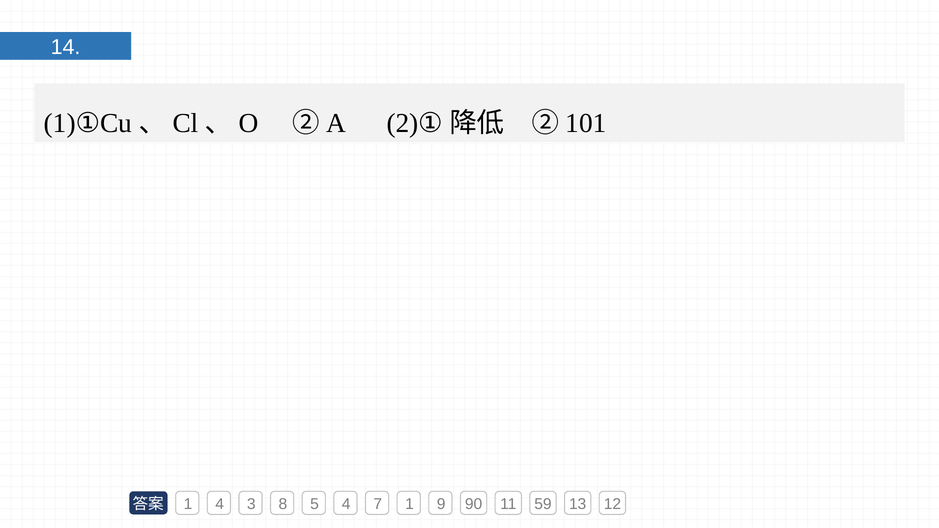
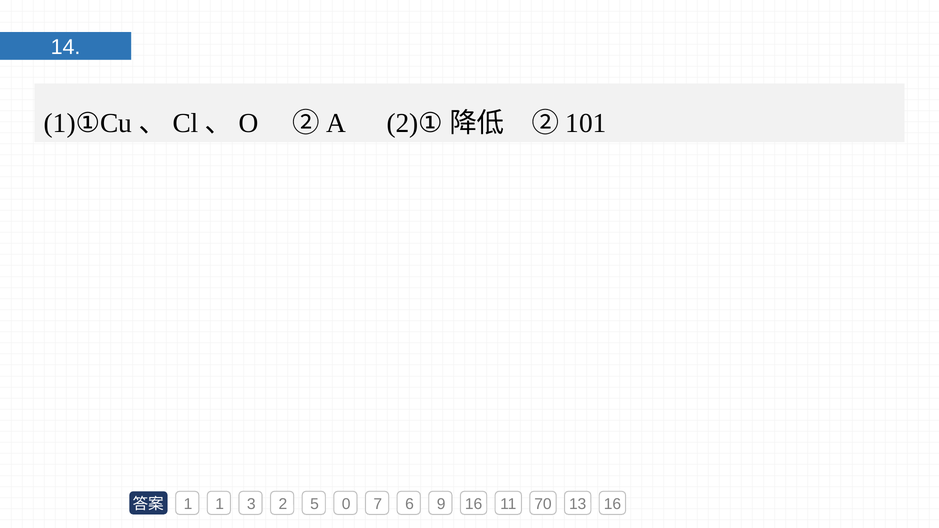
1 4: 4 -> 1
8: 8 -> 2
5 4: 4 -> 0
7 1: 1 -> 6
9 90: 90 -> 16
59: 59 -> 70
13 12: 12 -> 16
